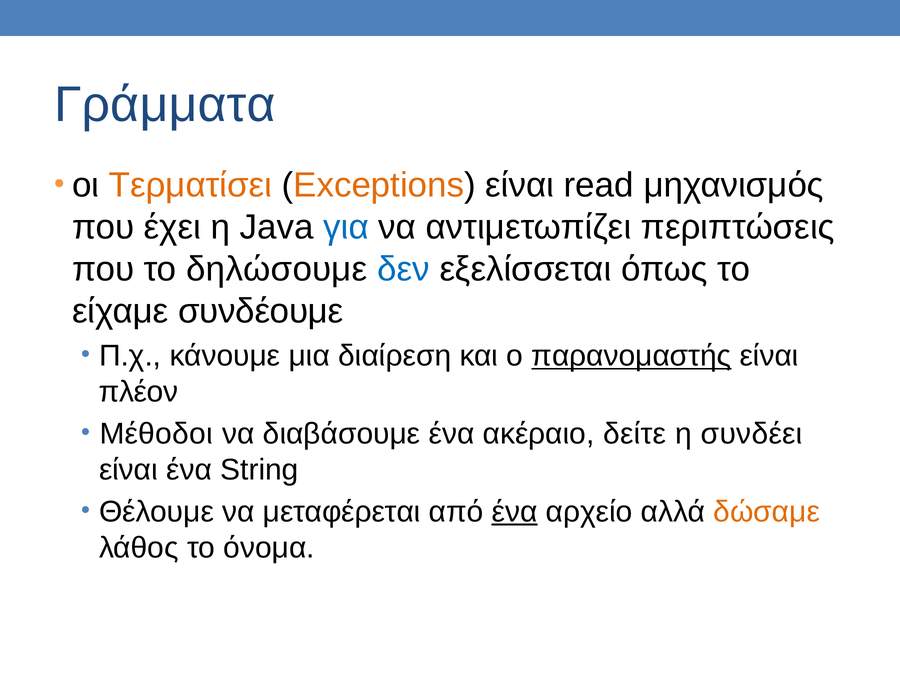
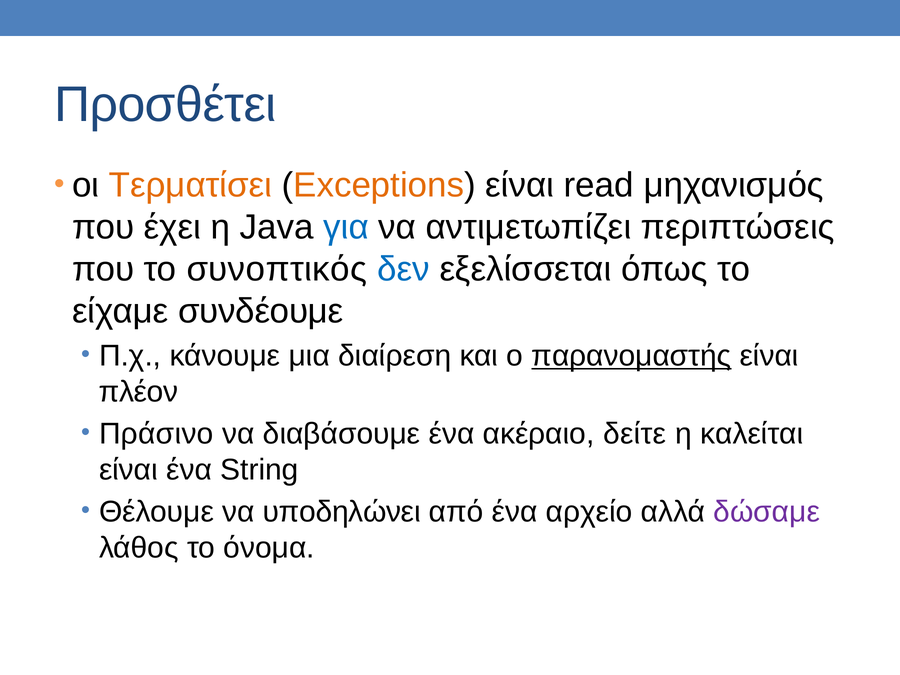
Γράμματα: Γράμματα -> Προσθέτει
δηλώσουμε: δηλώσουμε -> συνοπτικός
Μέθοδοι: Μέθοδοι -> Πράσινο
συνδέει: συνδέει -> καλείται
μεταφέρεται: μεταφέρεται -> υποδηλώνει
ένα at (515, 512) underline: present -> none
δώσαμε colour: orange -> purple
